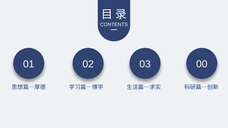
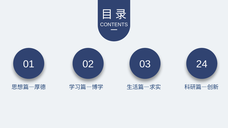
00: 00 -> 24
